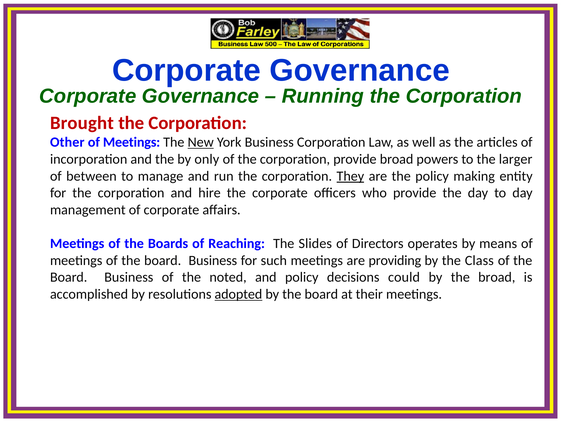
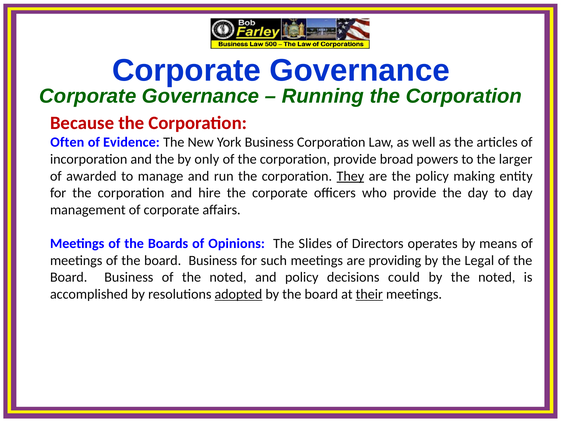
Brought: Brought -> Because
Other: Other -> Often
Meetings at (132, 142): Meetings -> Evidence
New underline: present -> none
between: between -> awarded
Reaching: Reaching -> Opinions
Class: Class -> Legal
by the broad: broad -> noted
their underline: none -> present
